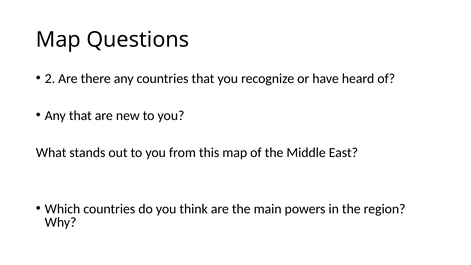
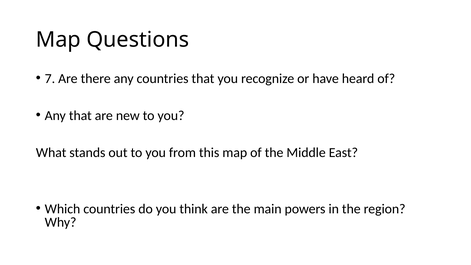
2: 2 -> 7
